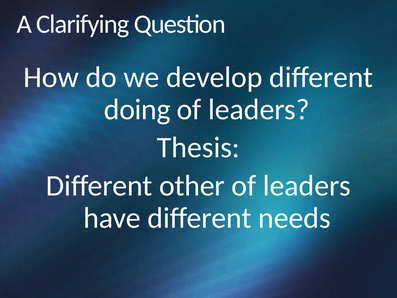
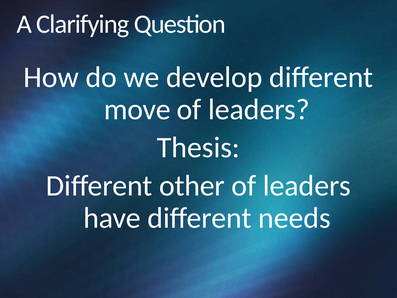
doing: doing -> move
